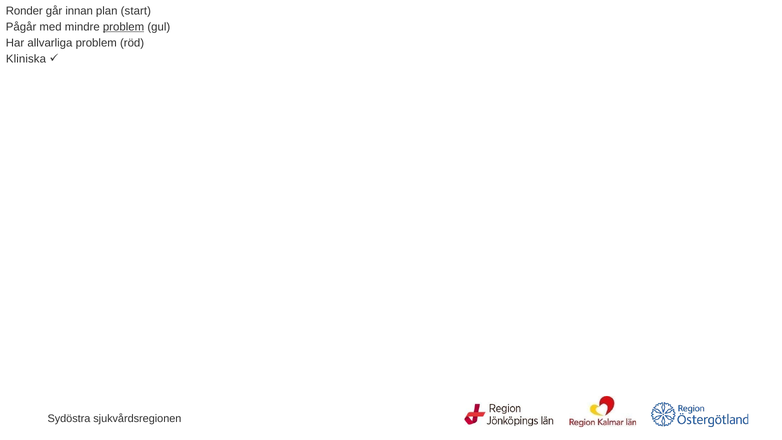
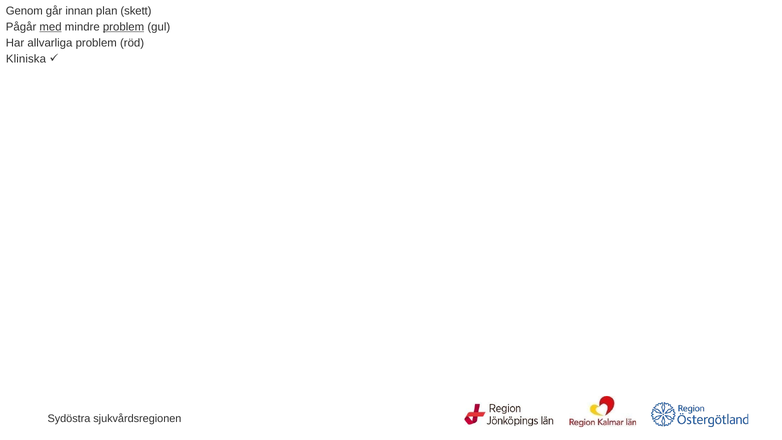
Ronder: Ronder -> Genom
start: start -> skett
med underline: none -> present
